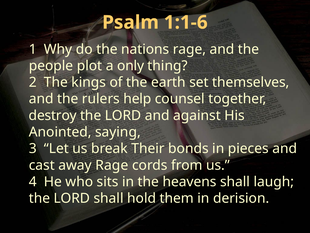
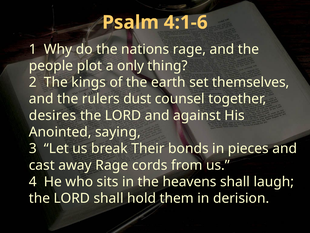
1:1-6: 1:1-6 -> 4:1-6
help: help -> dust
destroy: destroy -> desires
